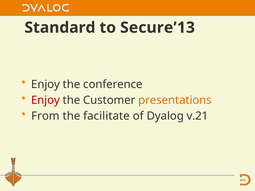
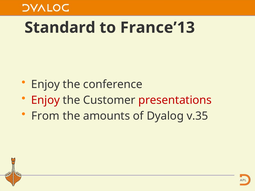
Secure’13: Secure’13 -> France’13
presentations colour: orange -> red
facilitate: facilitate -> amounts
v.21: v.21 -> v.35
